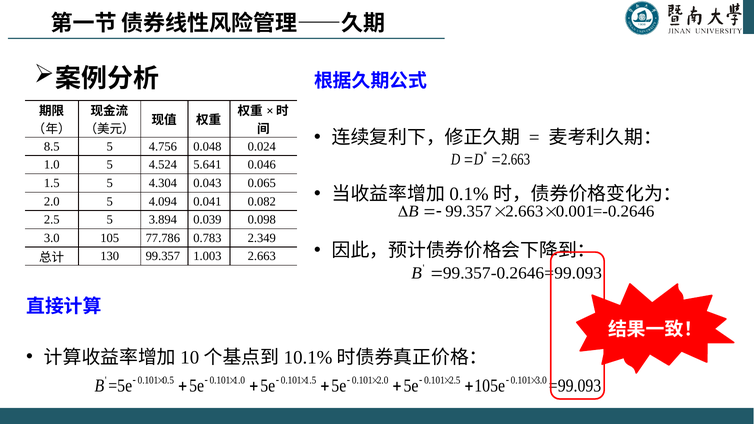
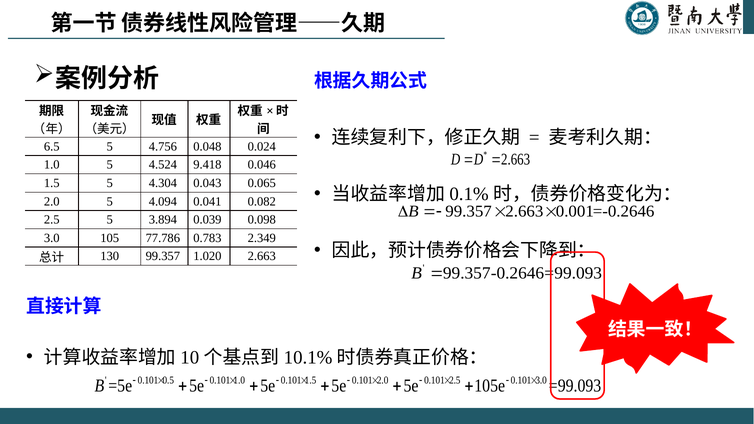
8.5: 8.5 -> 6.5
5.641: 5.641 -> 9.418
1.003: 1.003 -> 1.020
